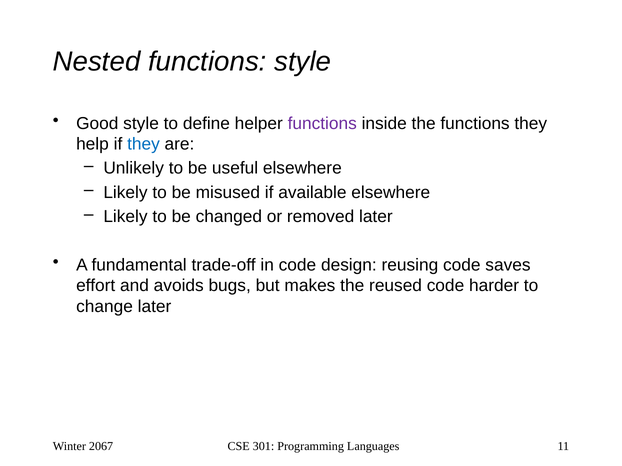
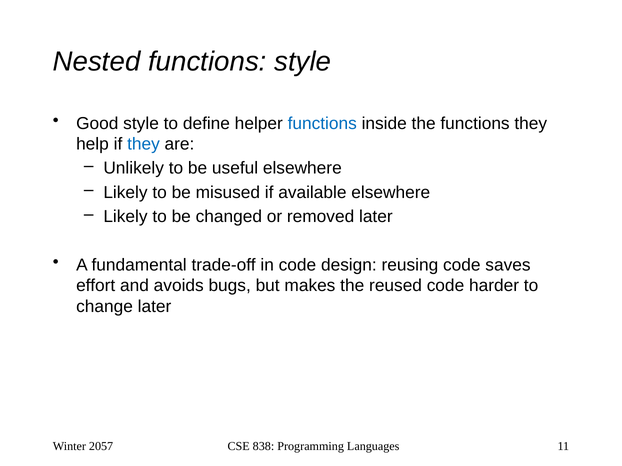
functions at (322, 124) colour: purple -> blue
2067: 2067 -> 2057
301: 301 -> 838
